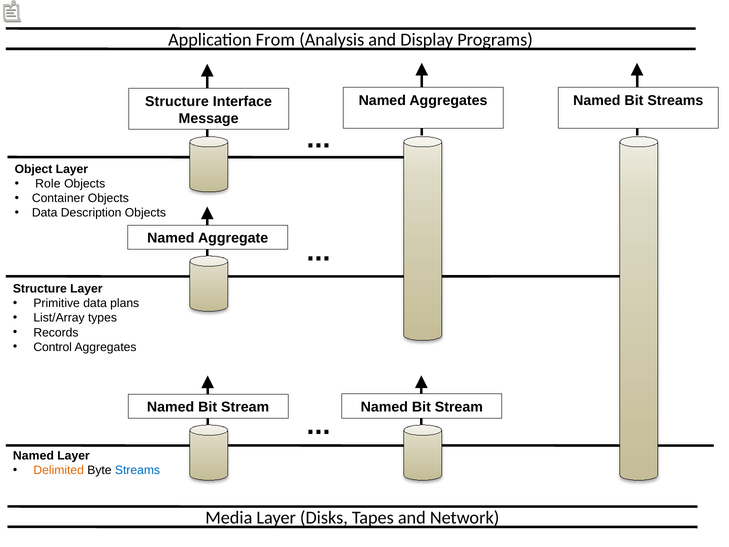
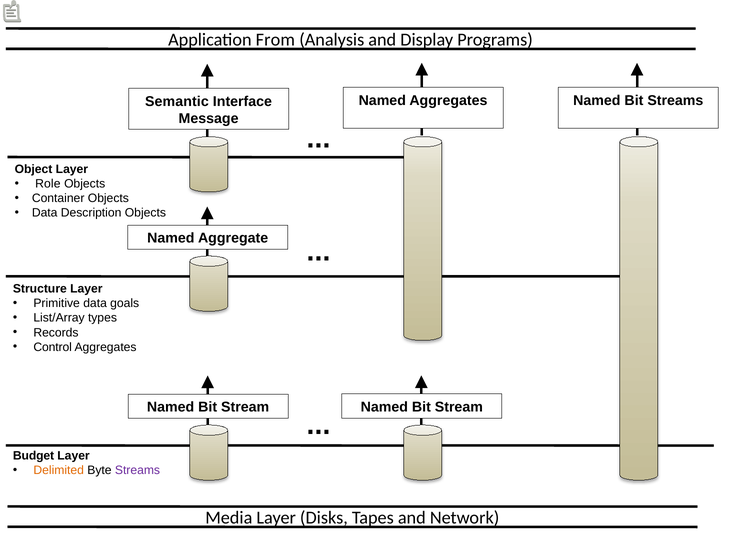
Structure at (177, 101): Structure -> Semantic
plans: plans -> goals
Named at (33, 456): Named -> Budget
Streams at (137, 470) colour: blue -> purple
